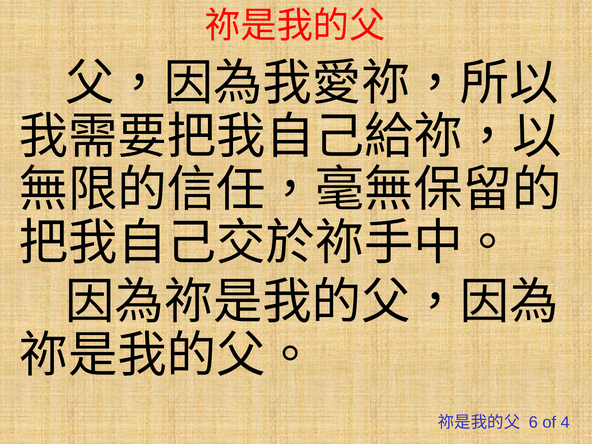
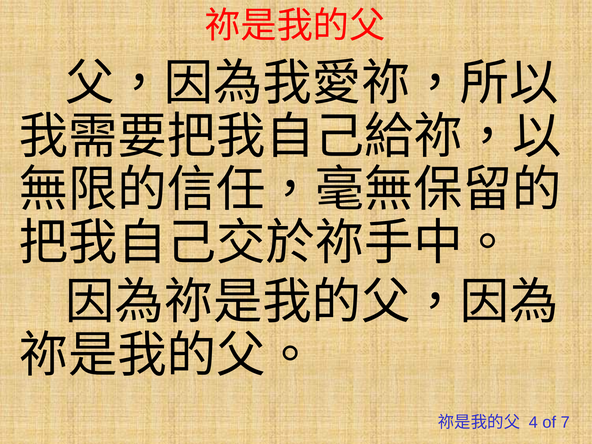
6: 6 -> 4
4: 4 -> 7
